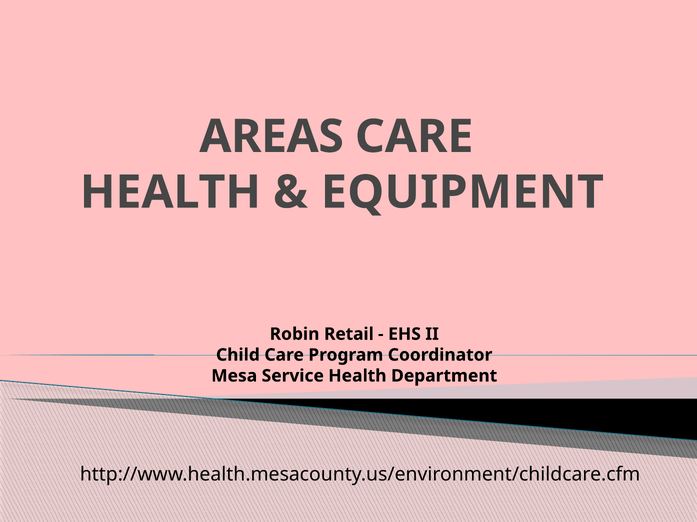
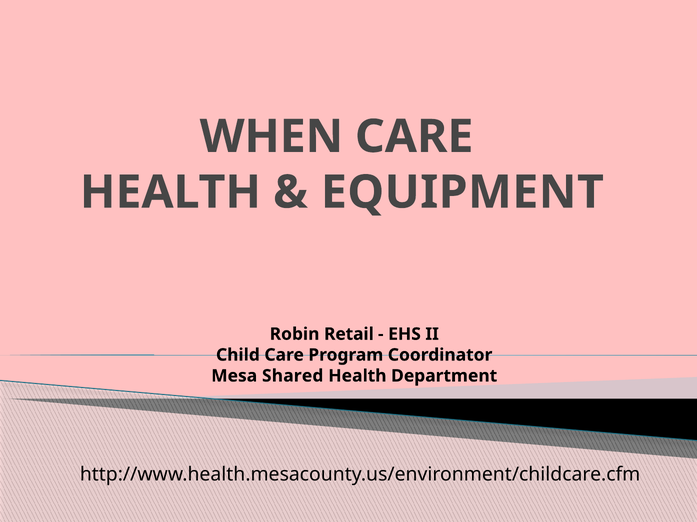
AREAS: AREAS -> WHEN
Service: Service -> Shared
